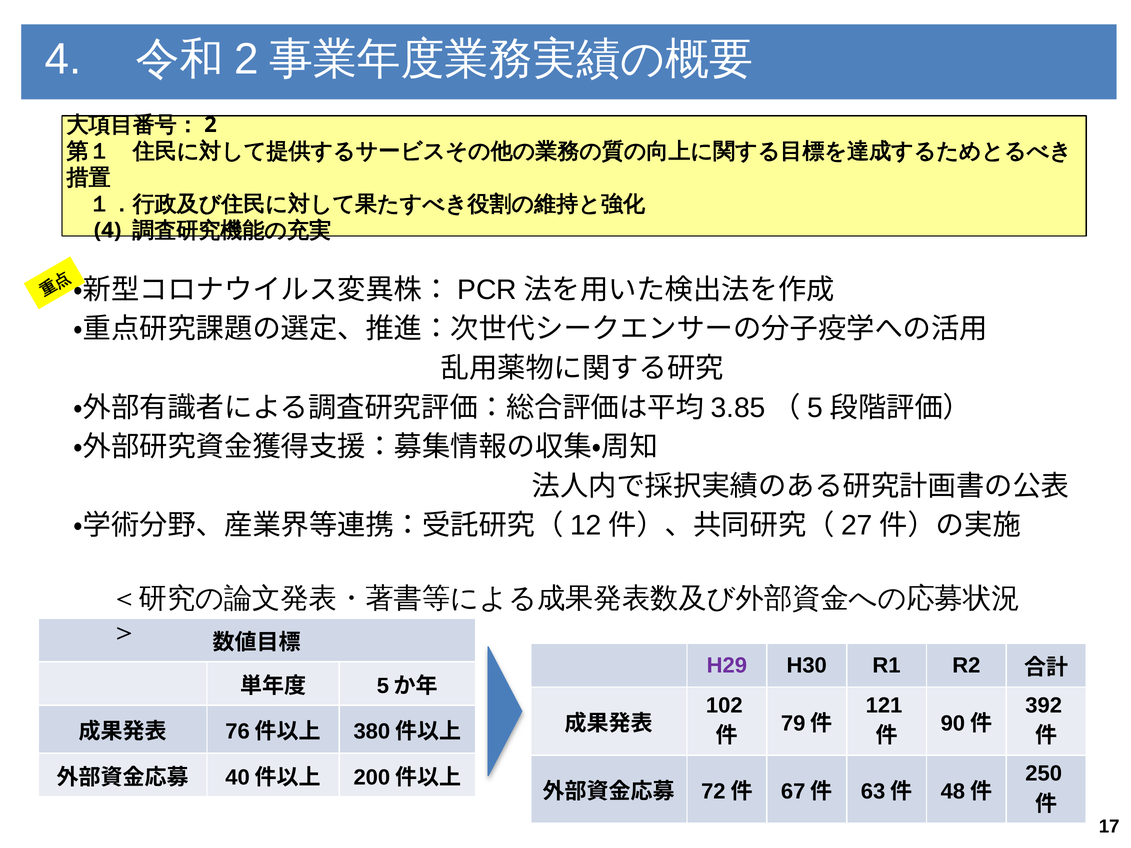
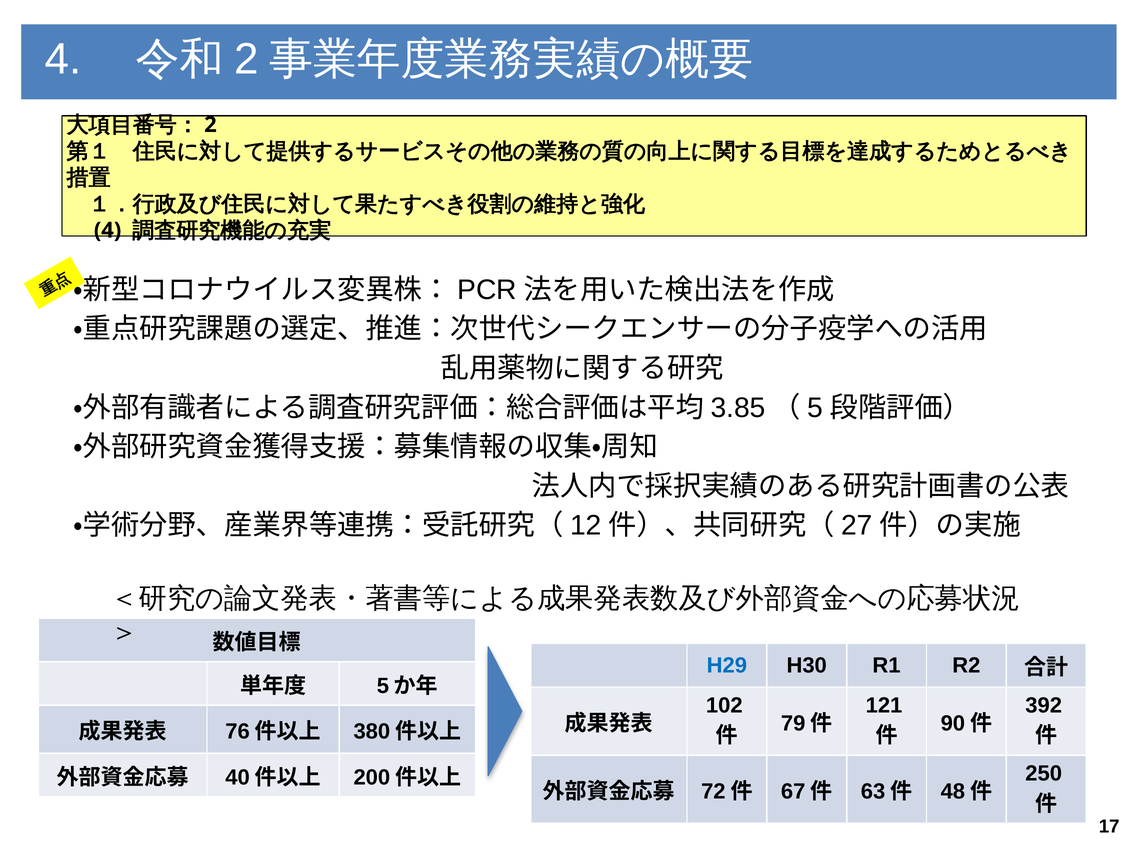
H29 colour: purple -> blue
